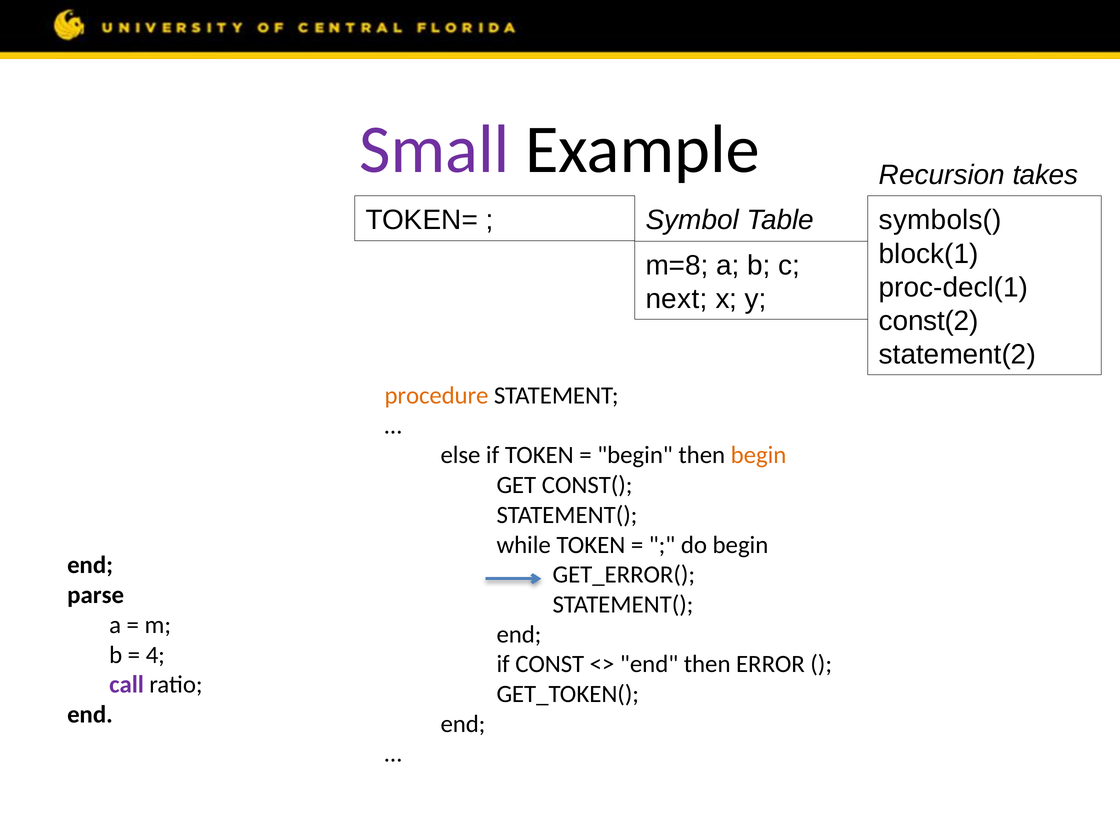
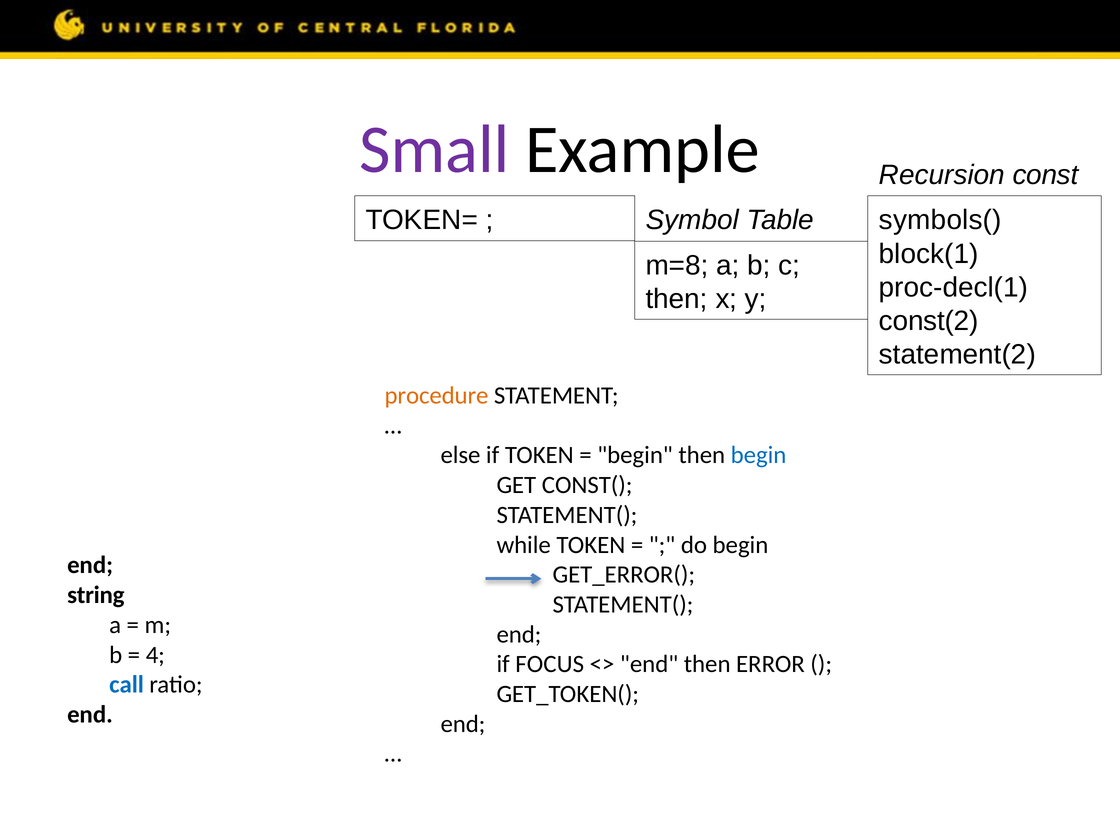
Recursion takes: takes -> const
next at (677, 299): next -> then
begin at (759, 455) colour: orange -> blue
parse: parse -> string
if CONST: CONST -> FOCUS
call colour: purple -> blue
